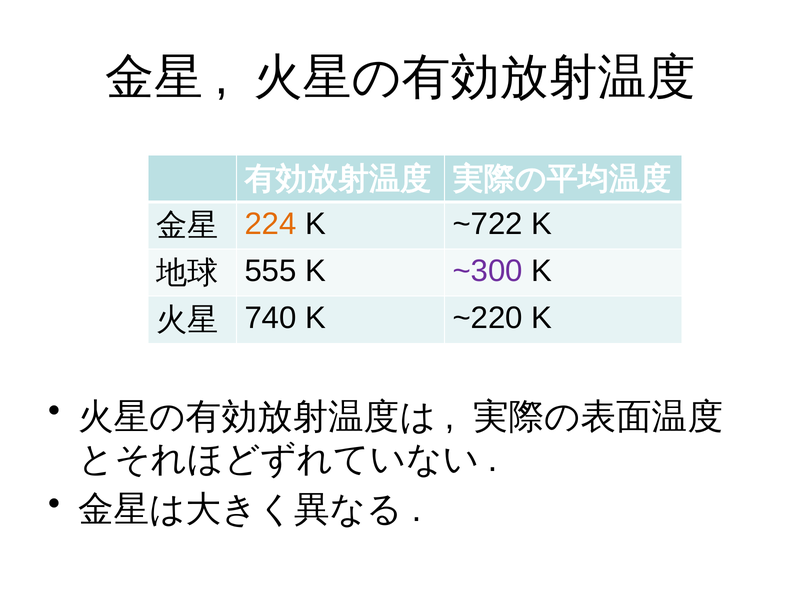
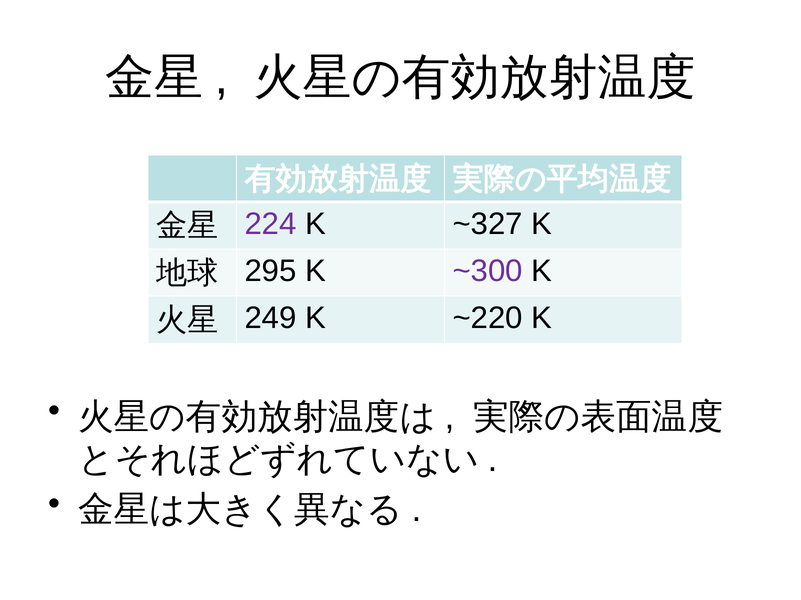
224 colour: orange -> purple
~722: ~722 -> ~327
555: 555 -> 295
740: 740 -> 249
